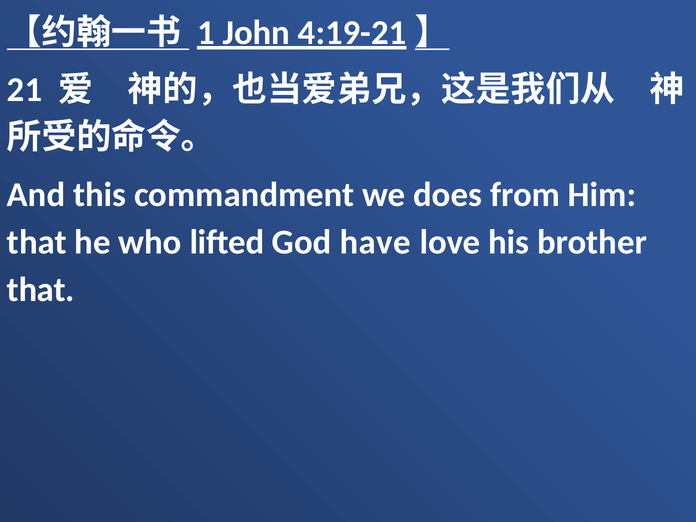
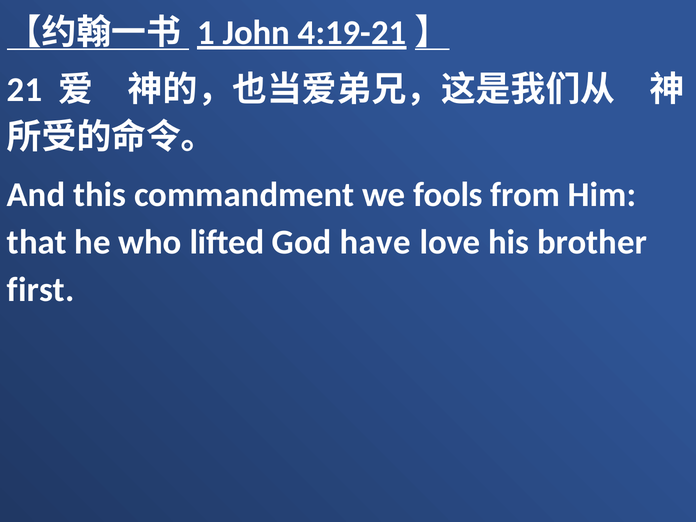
does: does -> fools
that at (41, 290): that -> first
